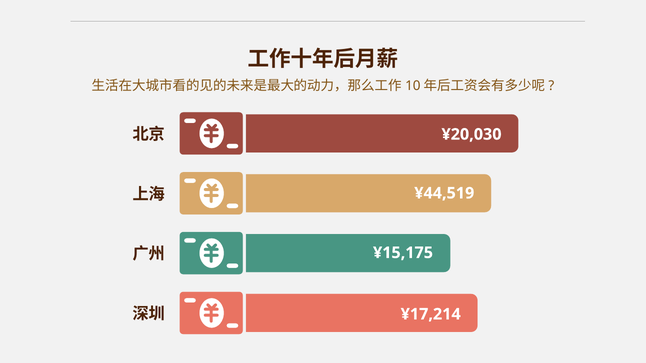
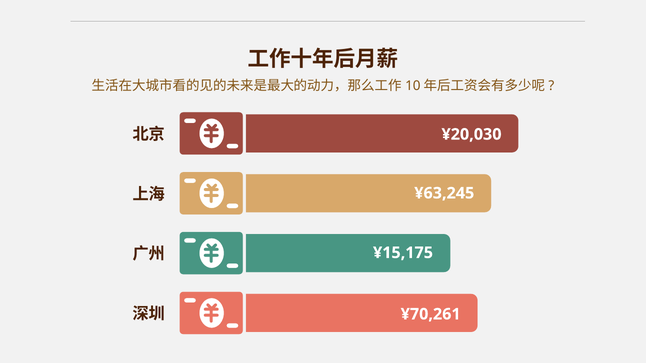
¥44,519: ¥44,519 -> ¥63,245
¥17,214: ¥17,214 -> ¥70,261
